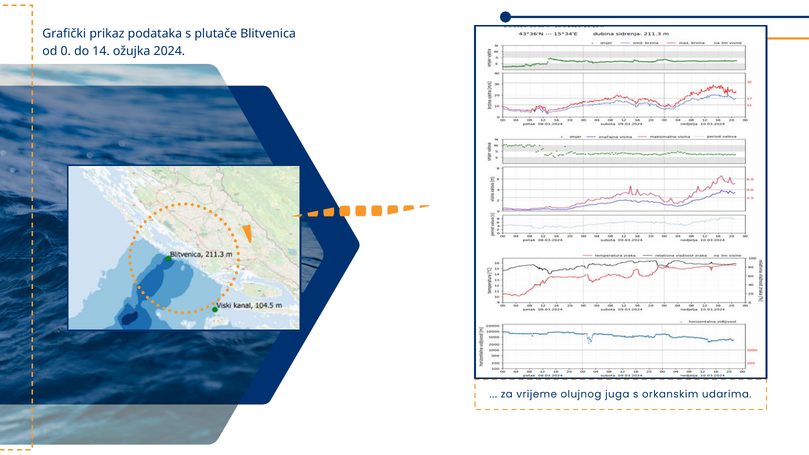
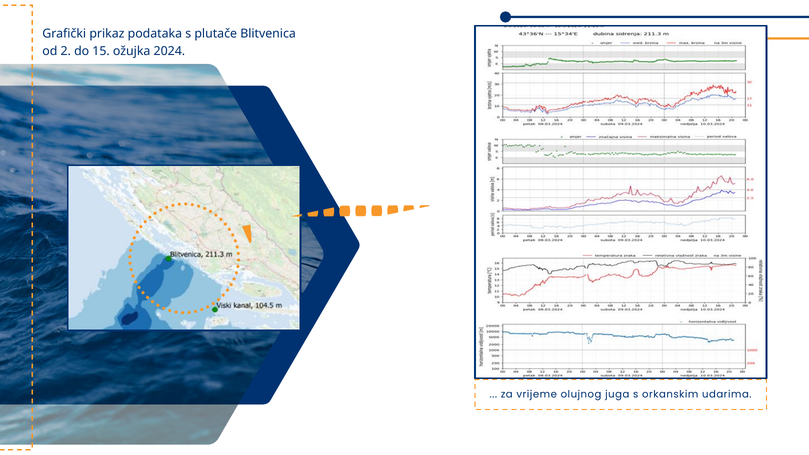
0: 0 -> 2
14: 14 -> 15
